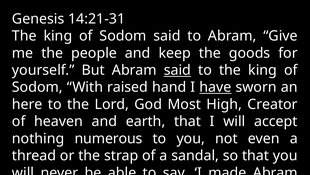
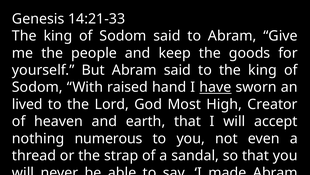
14:21-31: 14:21-31 -> 14:21-33
said at (177, 70) underline: present -> none
here: here -> lived
